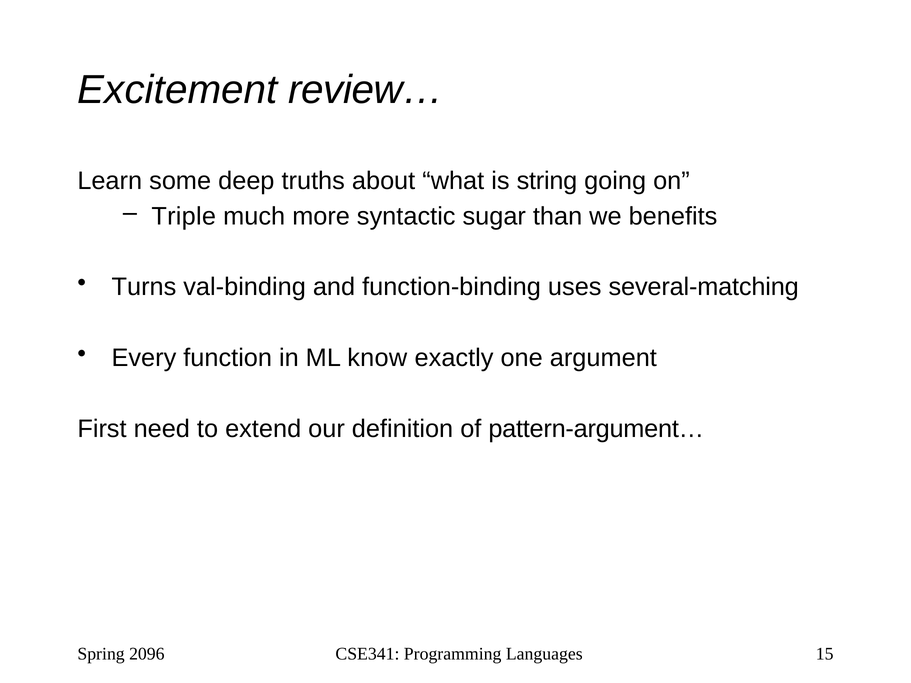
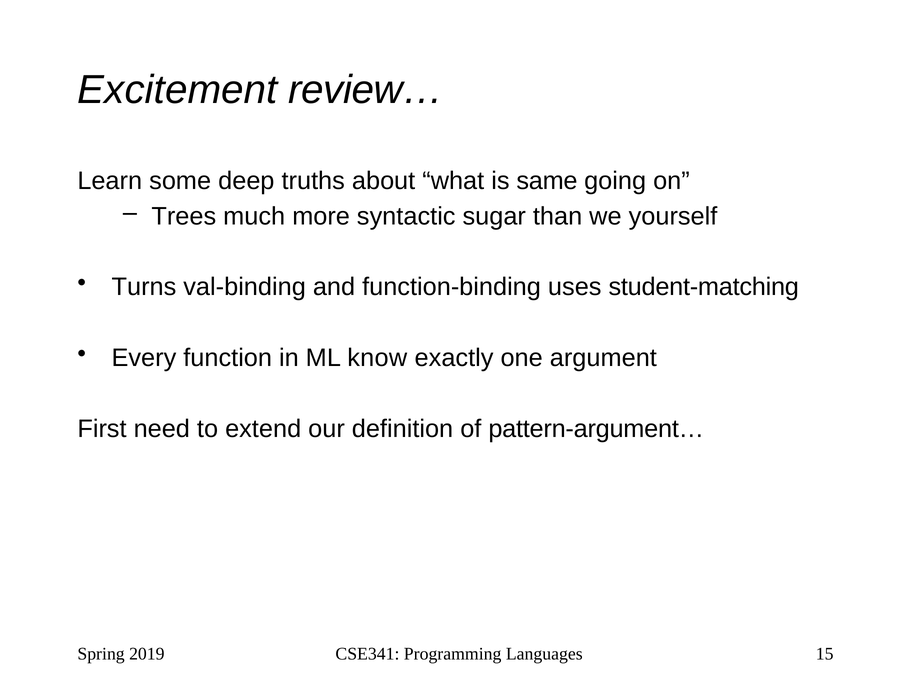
string: string -> same
Triple: Triple -> Trees
benefits: benefits -> yourself
several-matching: several-matching -> student-matching
2096: 2096 -> 2019
